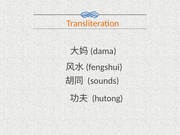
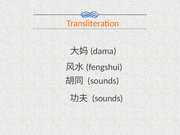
hutong at (107, 98): hutong -> sounds
